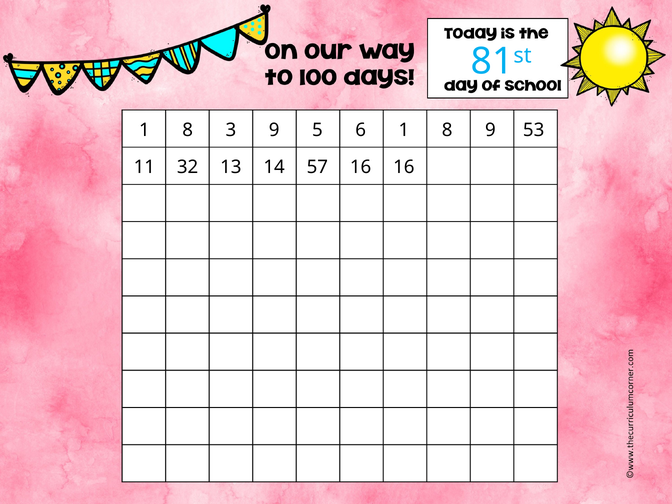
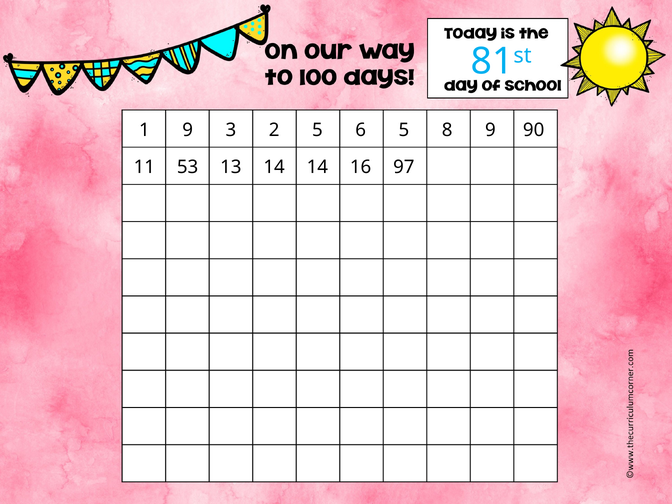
8 at (188, 130): 8 -> 9
3 9: 9 -> 2
6 1: 1 -> 5
53: 53 -> 90
32: 32 -> 53
14 57: 57 -> 14
16 16: 16 -> 97
